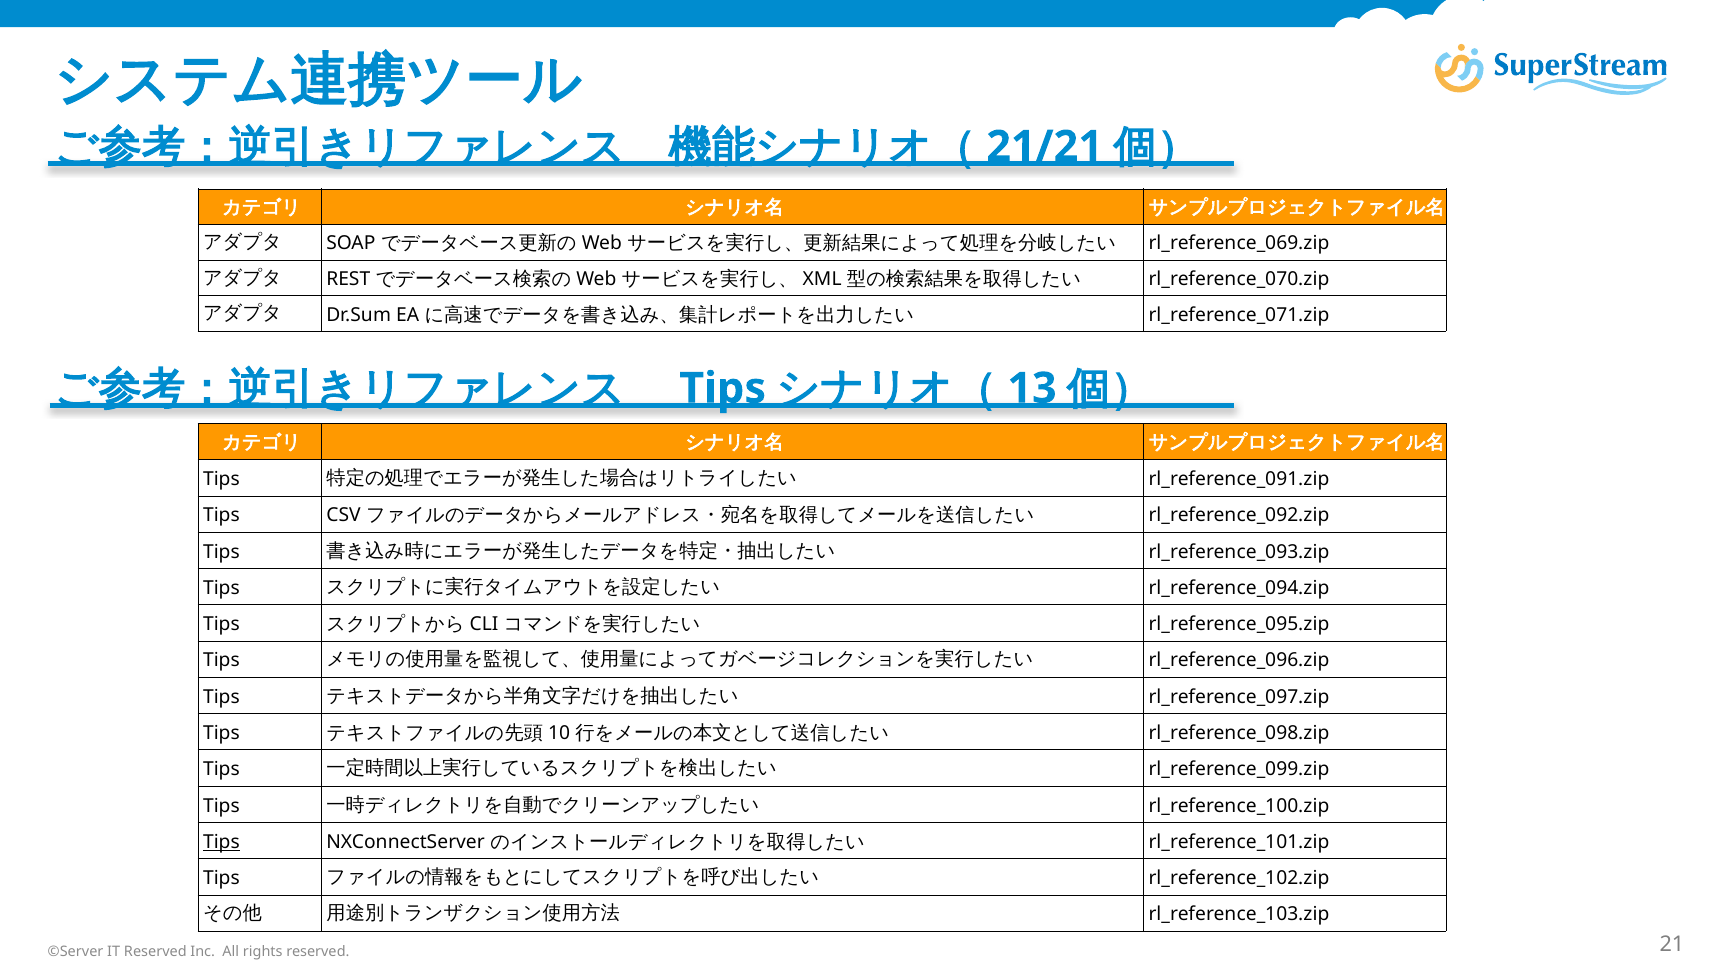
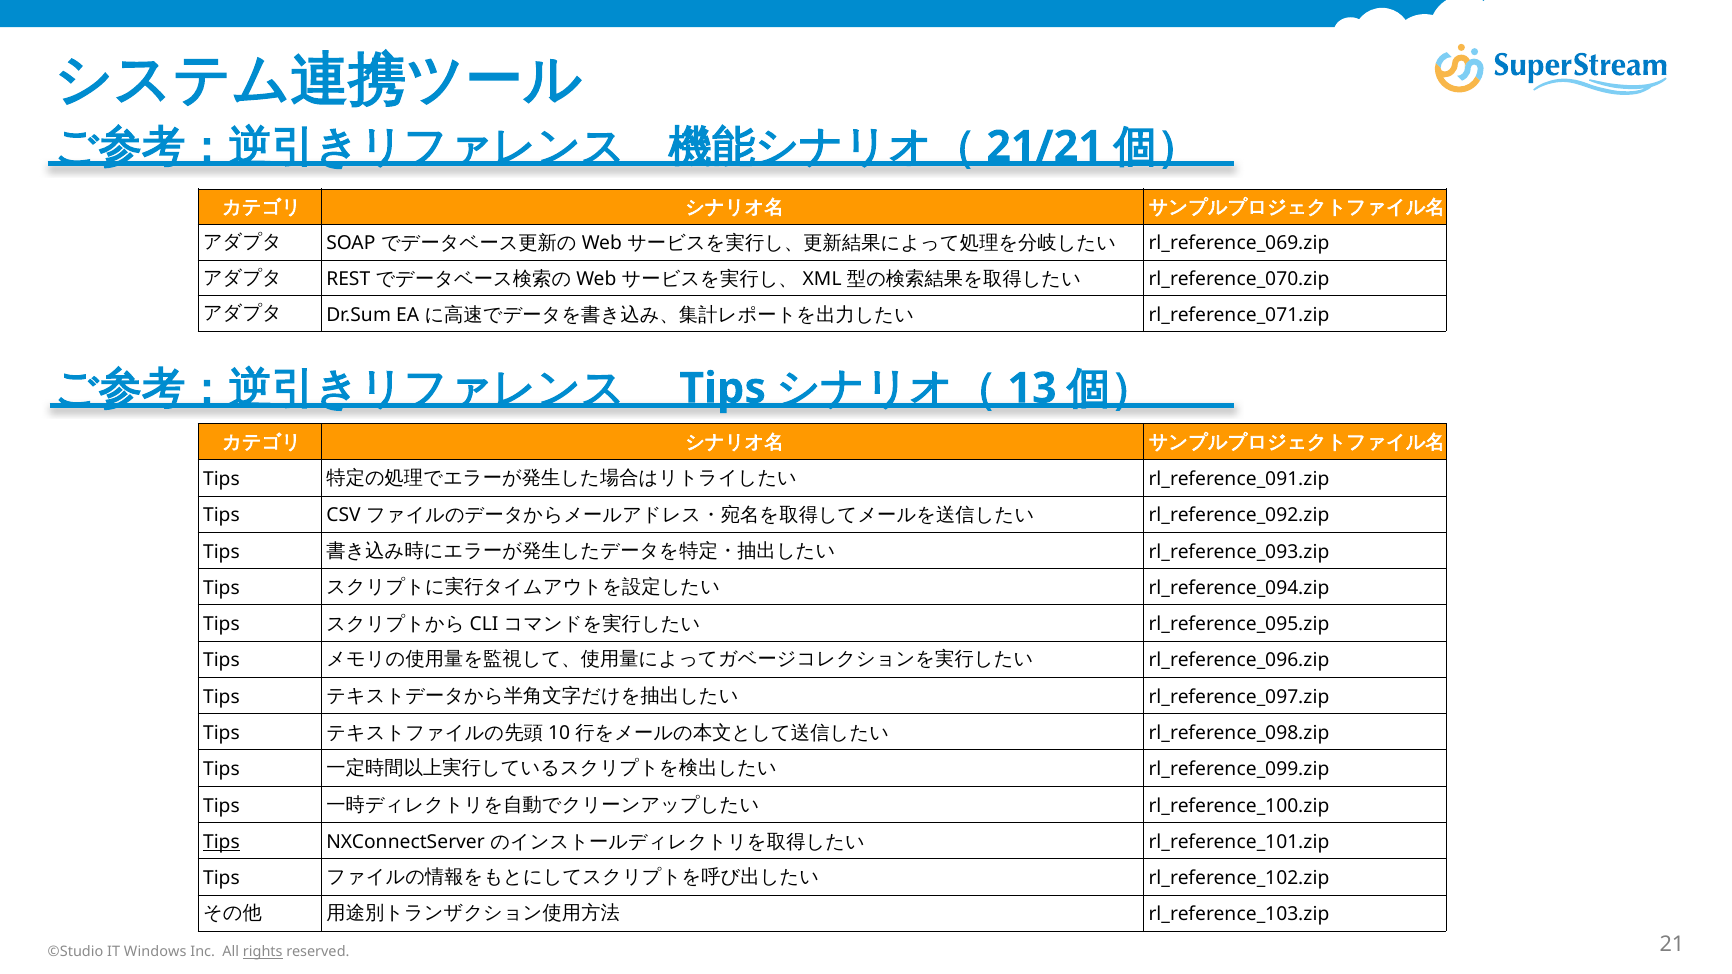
©Server: ©Server -> ©Studio
IT Reserved: Reserved -> Windows
rights underline: none -> present
